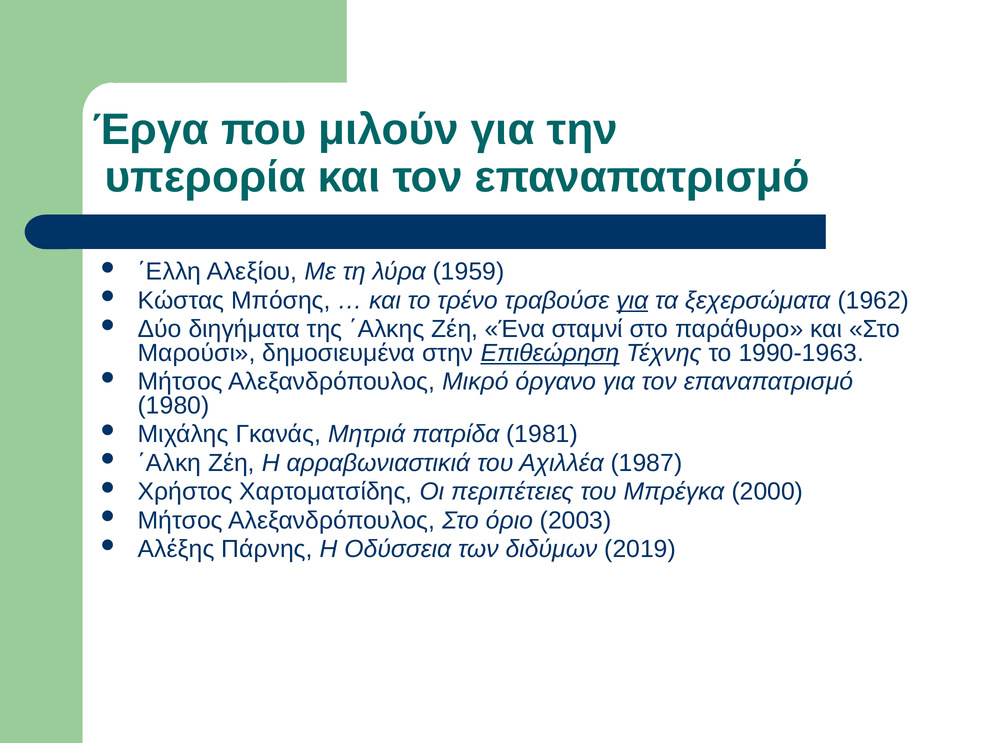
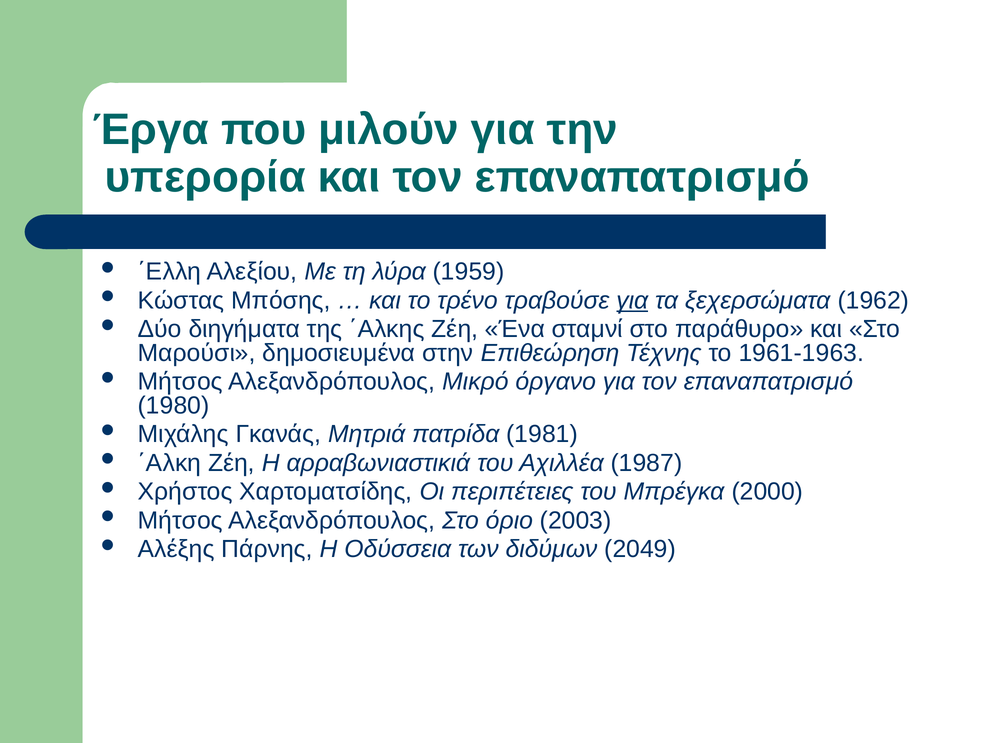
Επιθεώρηση underline: present -> none
1990-1963: 1990-1963 -> 1961-1963
2019: 2019 -> 2049
